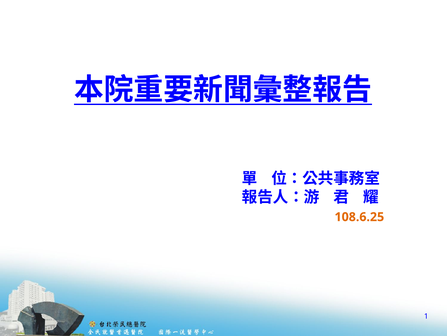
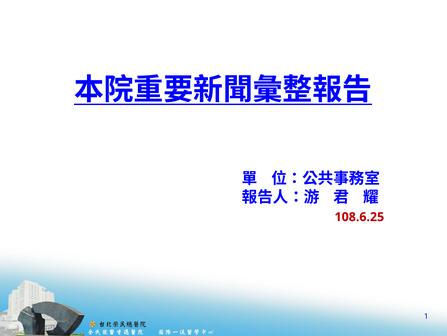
108.6.25 colour: orange -> red
